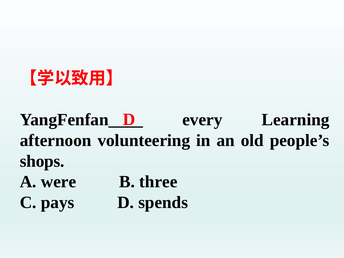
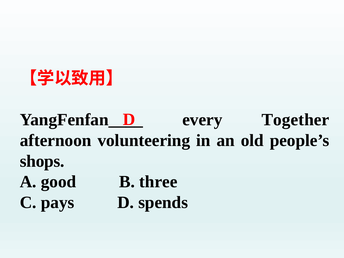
Learning: Learning -> Together
were: were -> good
